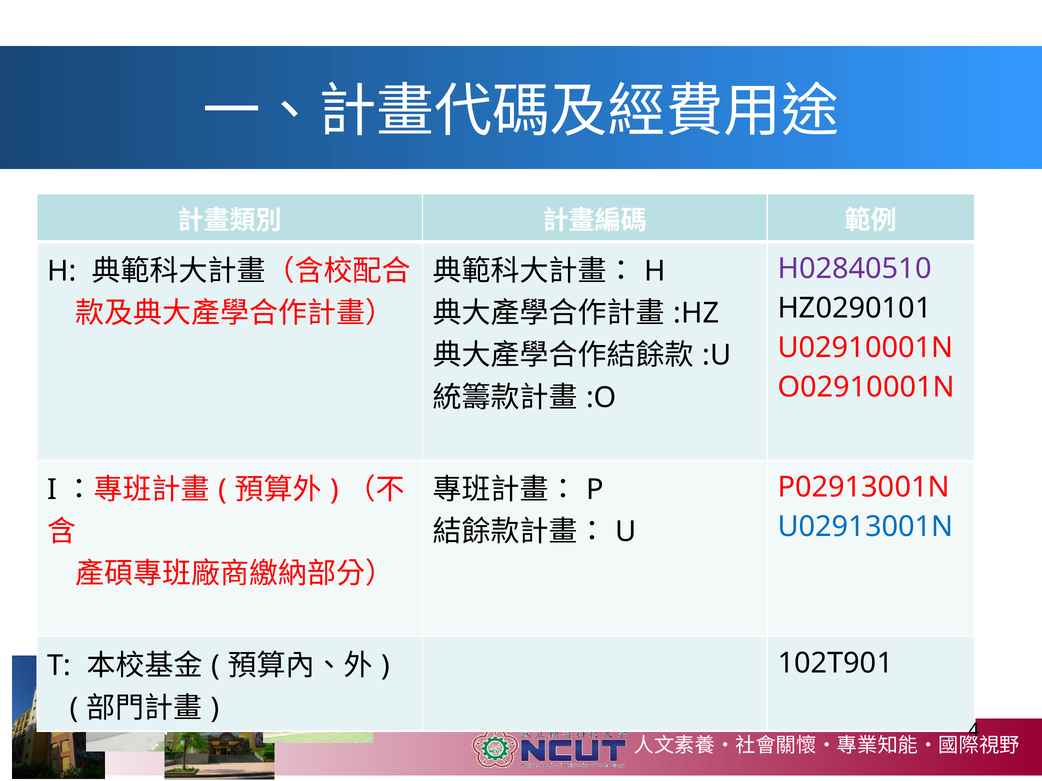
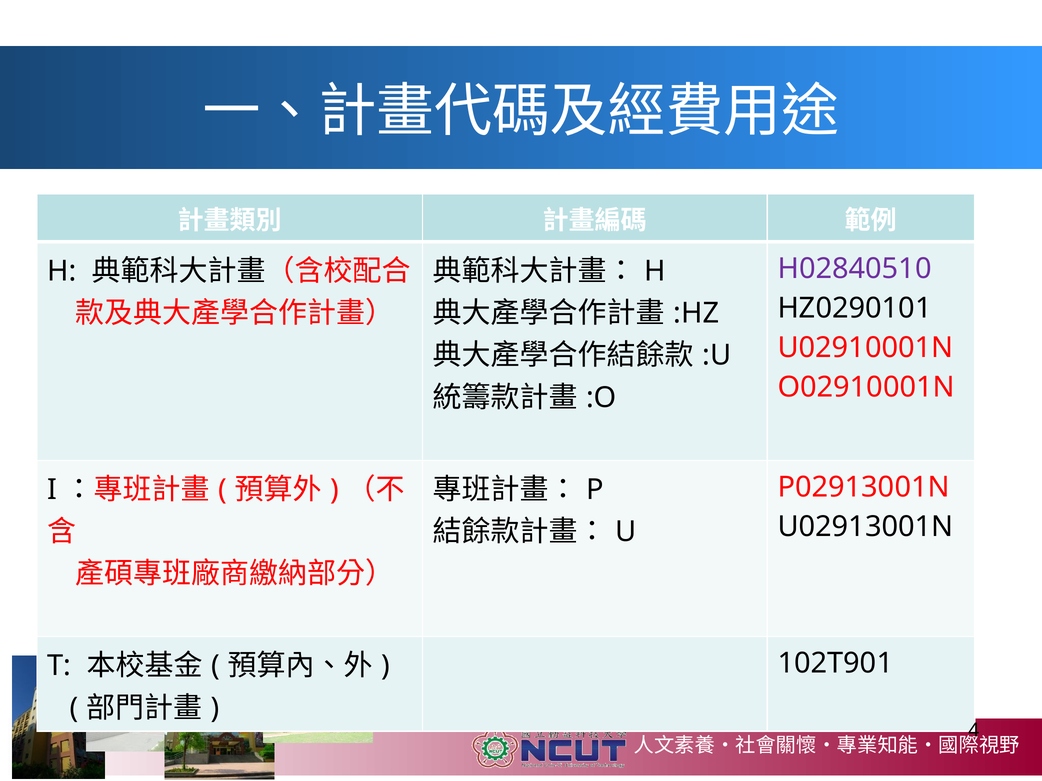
U02913001N colour: blue -> black
